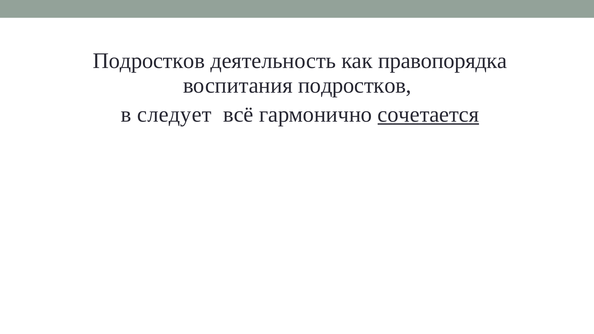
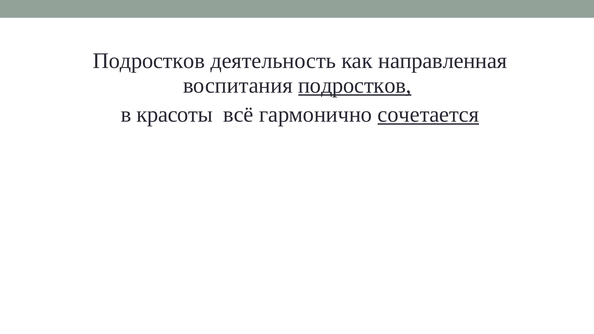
правопорядка: правопорядка -> направленная
подростков at (355, 85) underline: none -> present
следует: следует -> красоты
